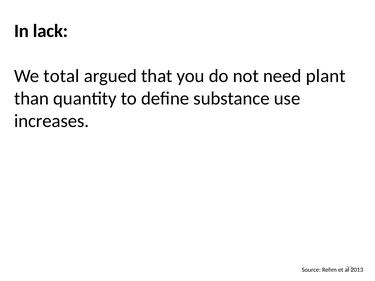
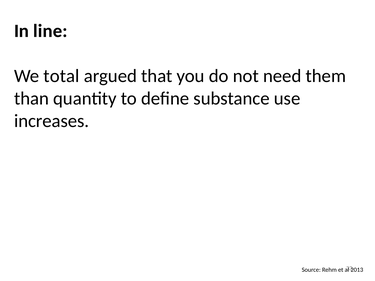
lack: lack -> line
plant: plant -> them
